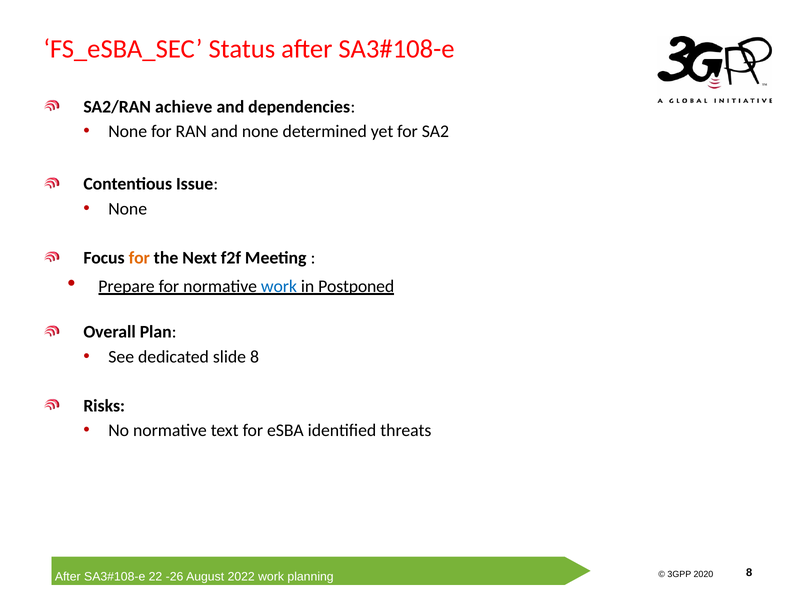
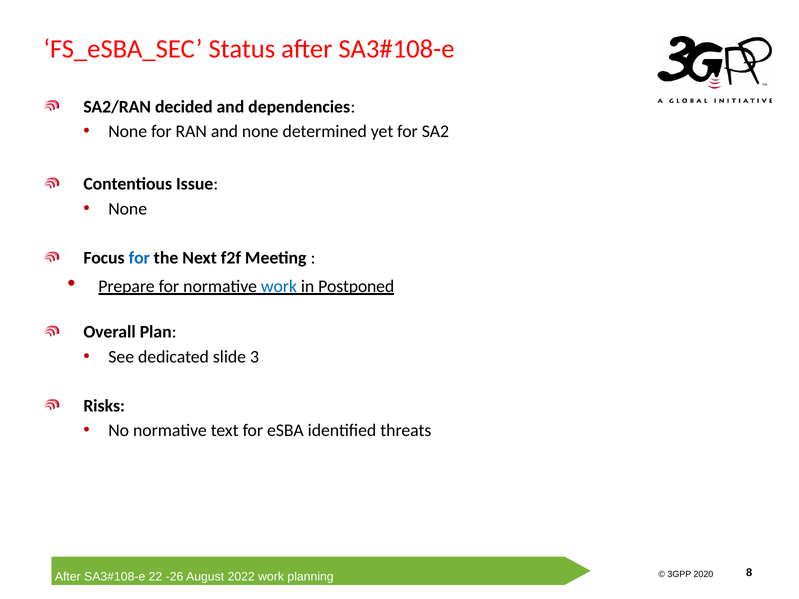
achieve: achieve -> decided
for at (139, 258) colour: orange -> blue
slide 8: 8 -> 3
